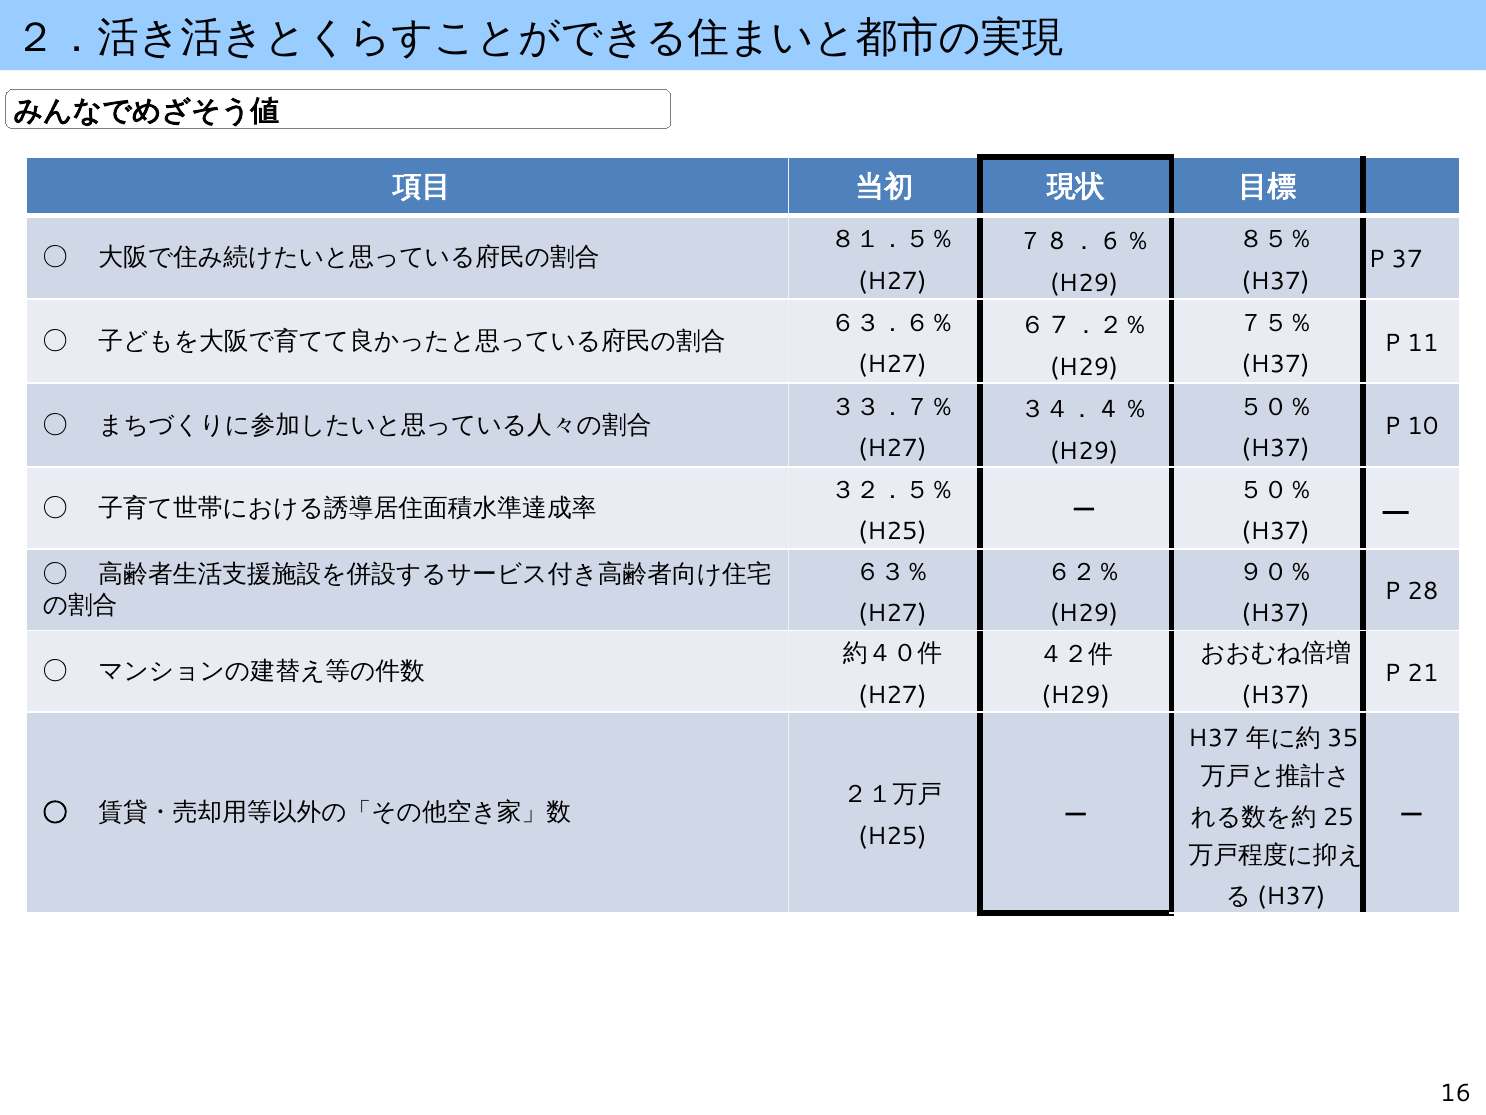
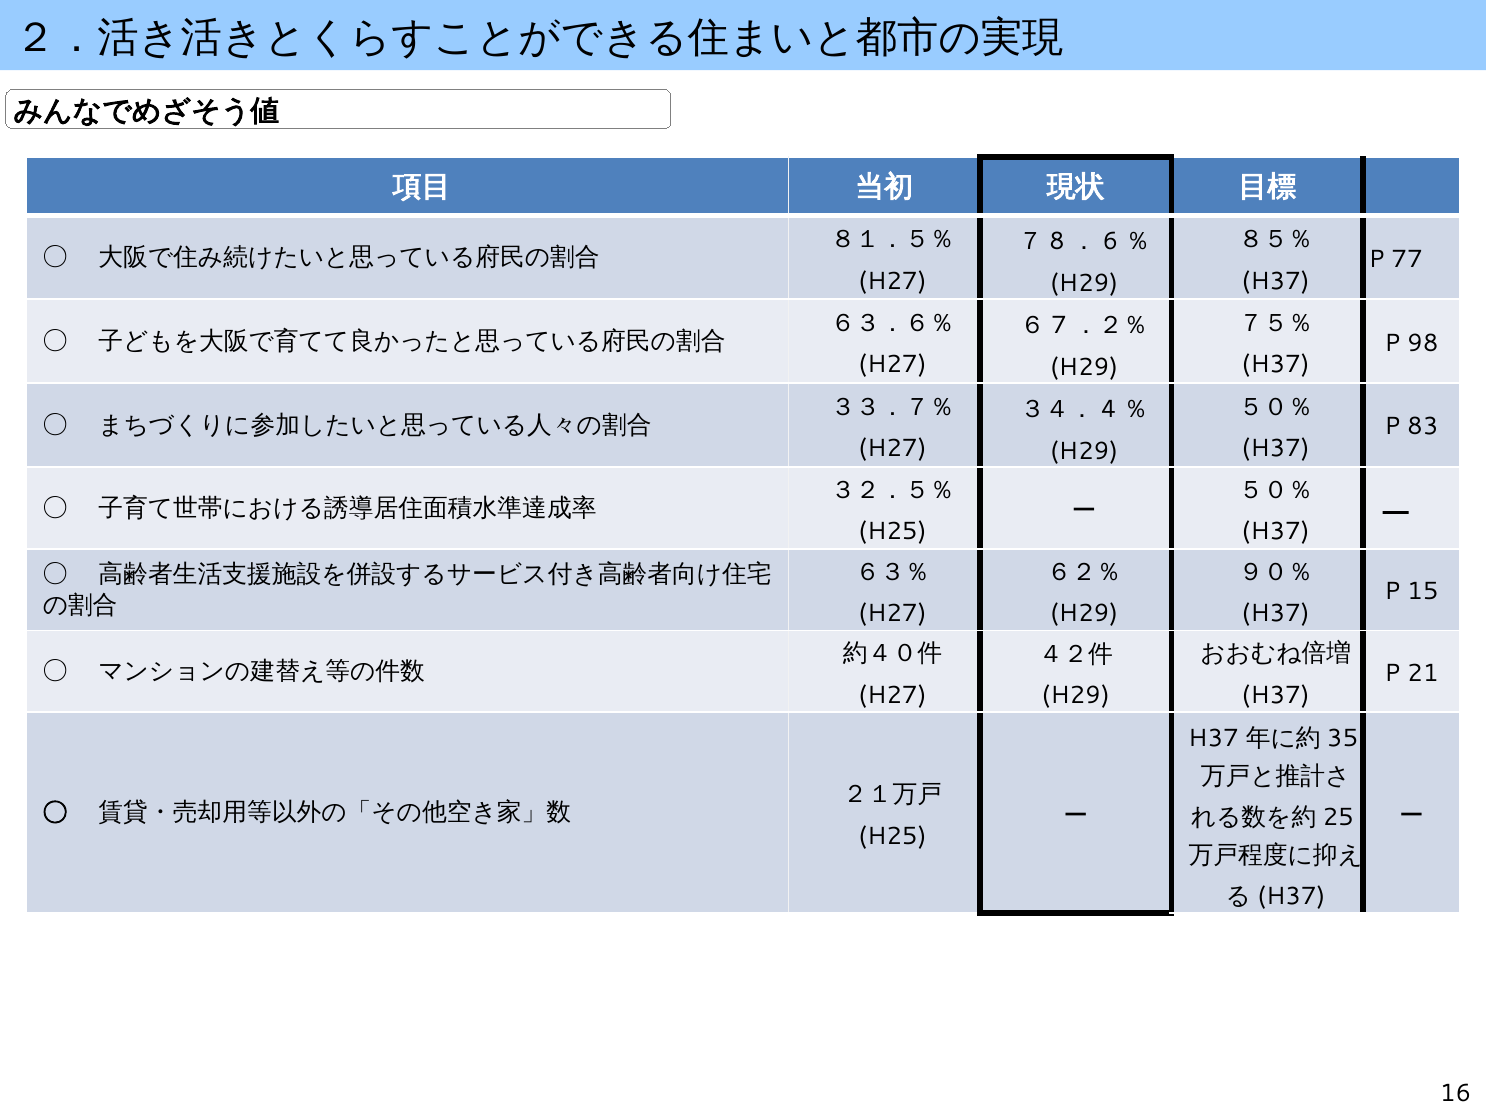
37: 37 -> 77
11: 11 -> 98
10: 10 -> 83
28: 28 -> 15
